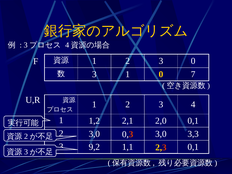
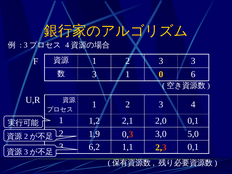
3 0: 0 -> 3
7: 7 -> 6
3,0 at (94, 134): 3,0 -> 1,9
3,3: 3,3 -> 5,0
9,2: 9,2 -> 6,2
